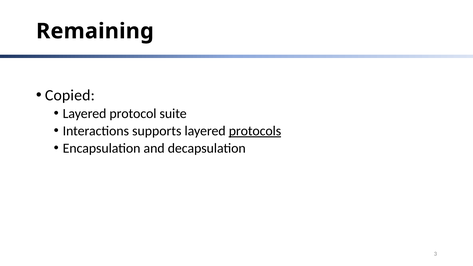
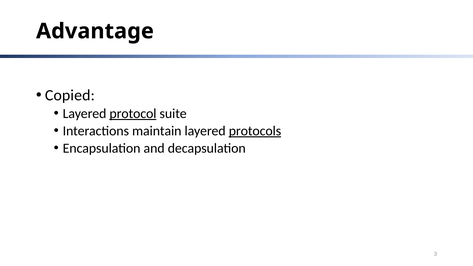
Remaining: Remaining -> Advantage
protocol underline: none -> present
supports: supports -> maintain
